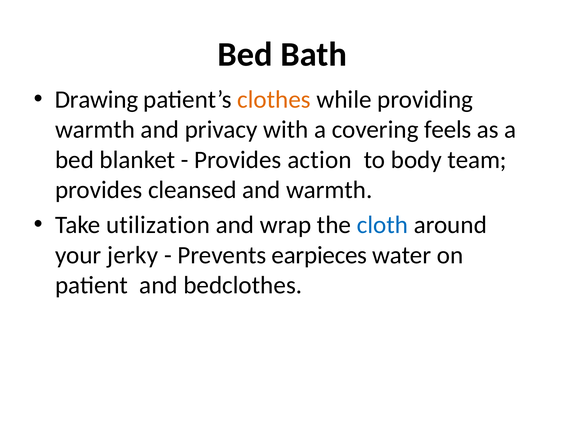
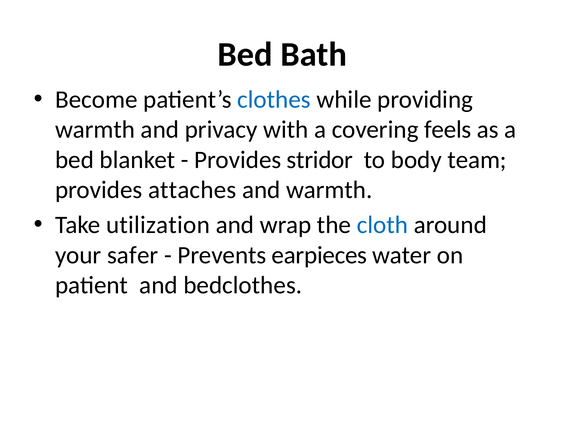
Drawing: Drawing -> Become
clothes colour: orange -> blue
action: action -> stridor
cleansed: cleansed -> attaches
jerky: jerky -> safer
